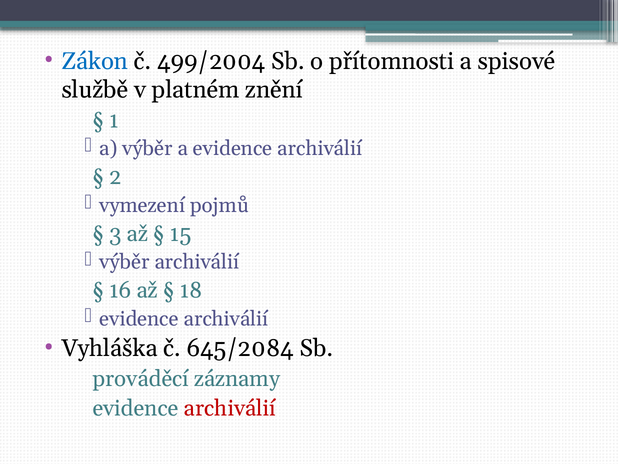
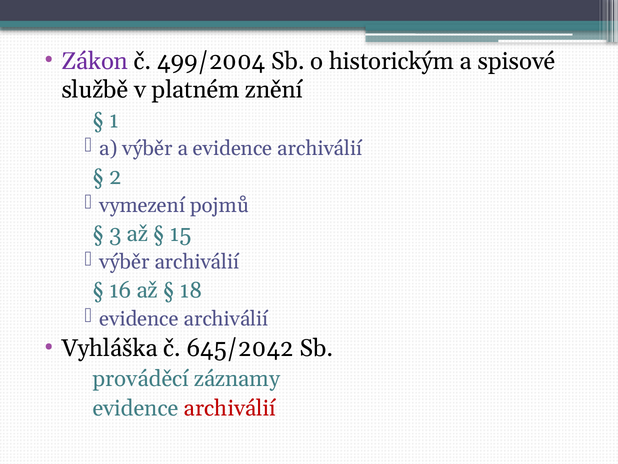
Zákon colour: blue -> purple
přítomnosti: přítomnosti -> historickým
645/2084: 645/2084 -> 645/2042
